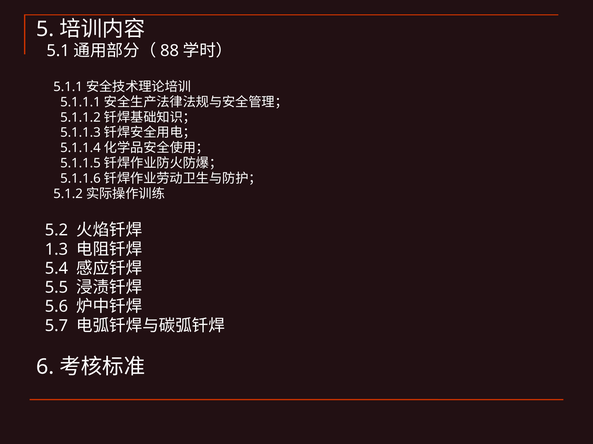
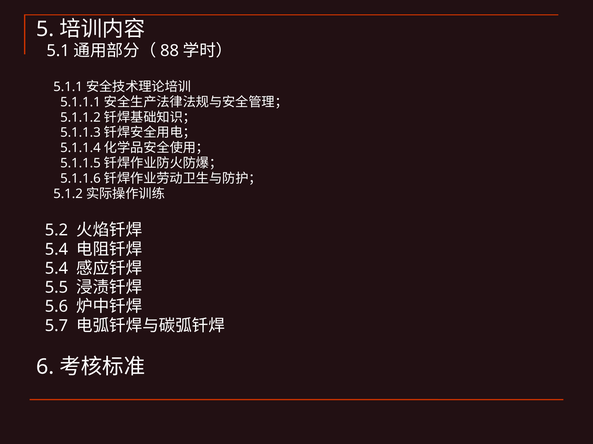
1.3 at (56, 250): 1.3 -> 5.4
